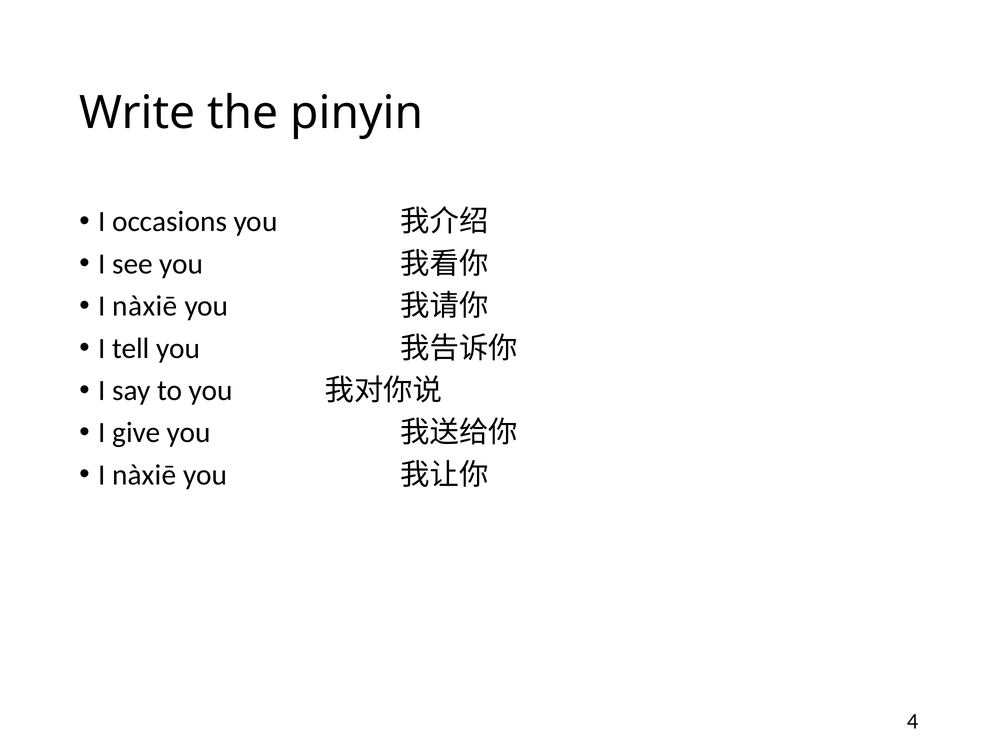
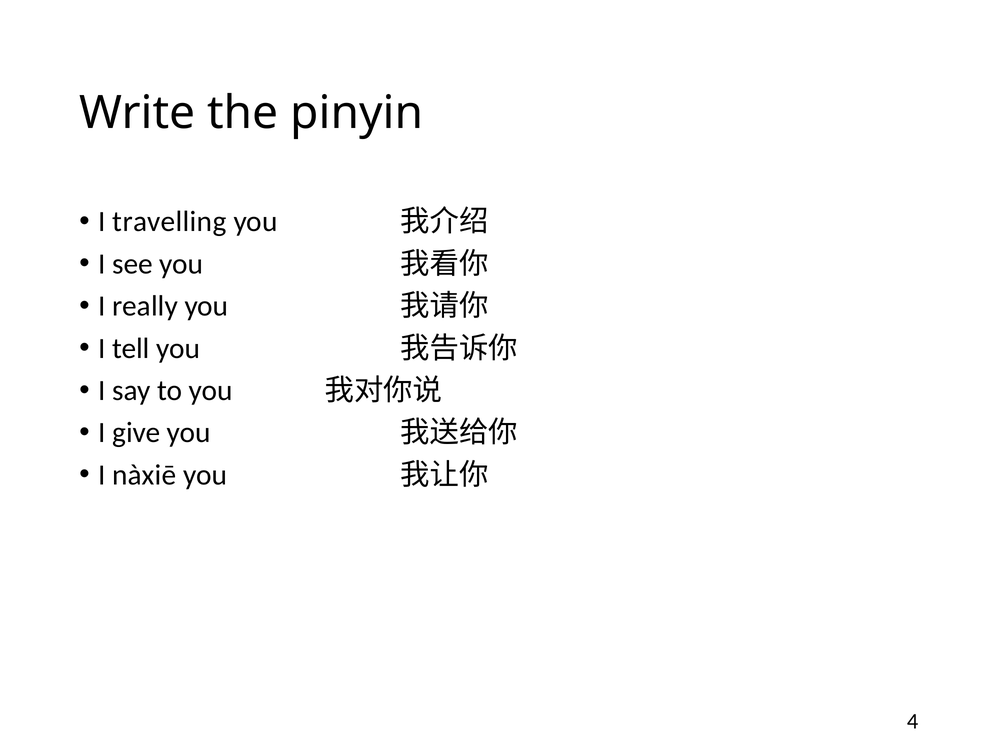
occasions: occasions -> travelling
nàxiē at (145, 306): nàxiē -> really
